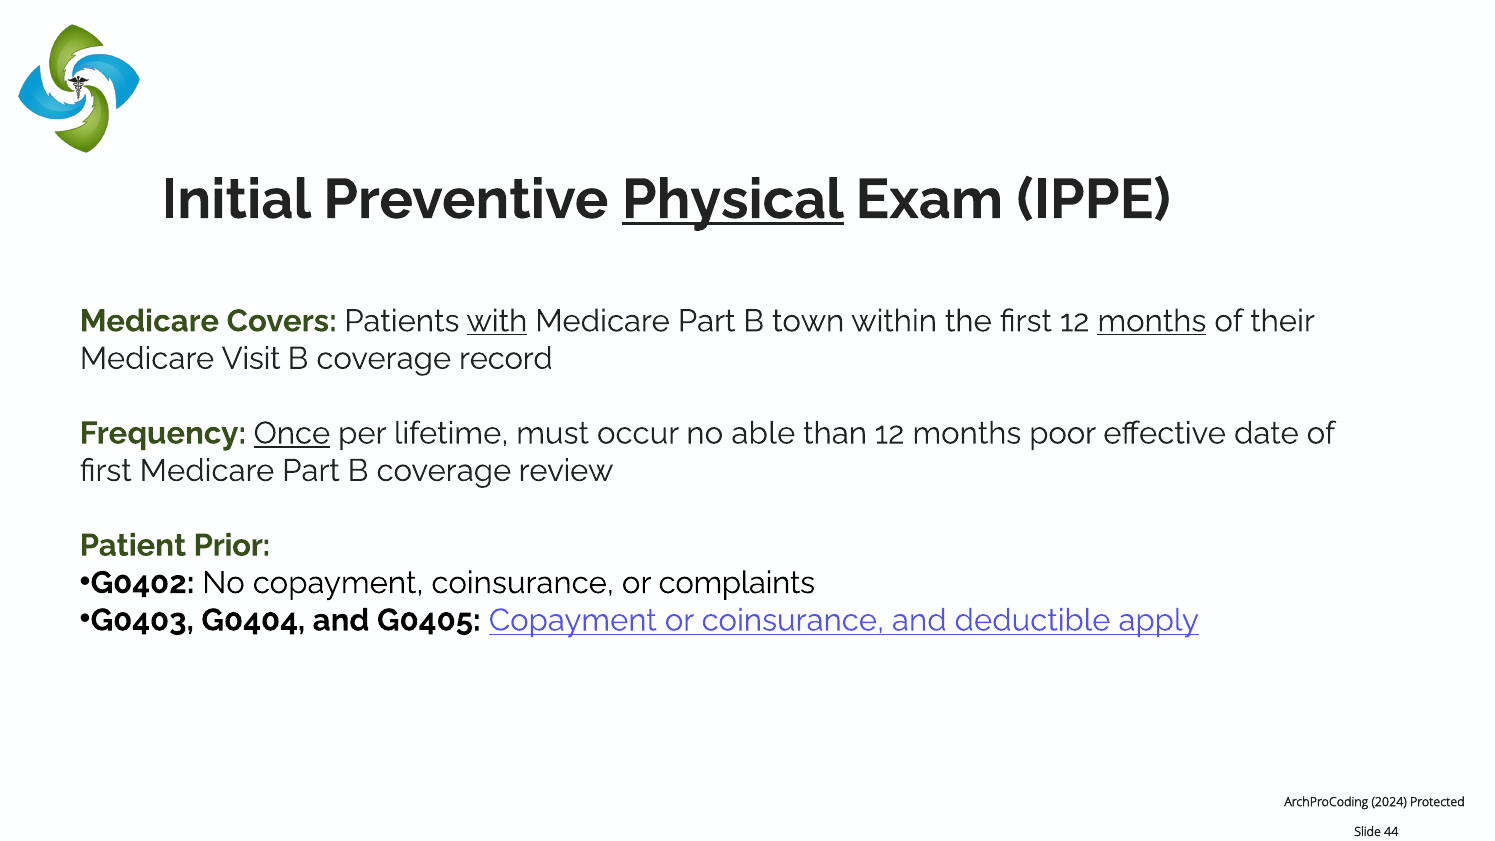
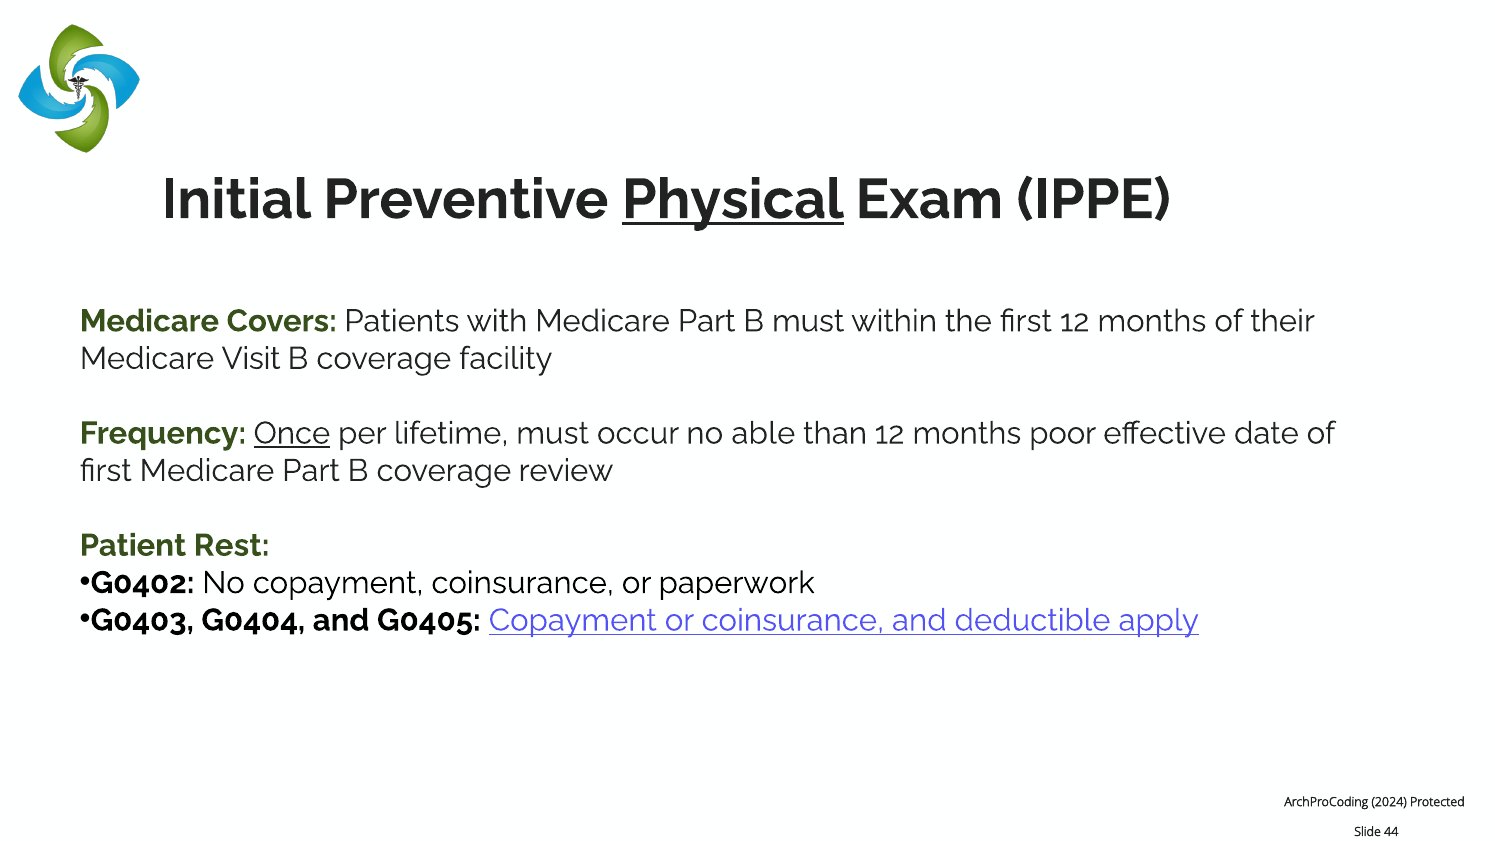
with underline: present -> none
B town: town -> must
months at (1152, 321) underline: present -> none
record: record -> facility
Prior: Prior -> Rest
complaints: complaints -> paperwork
